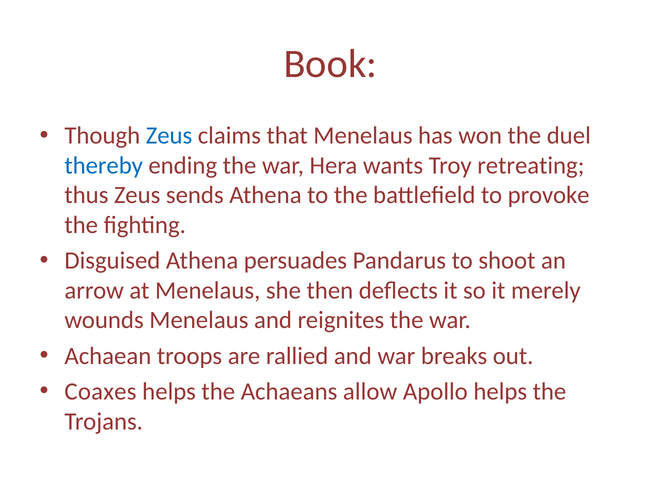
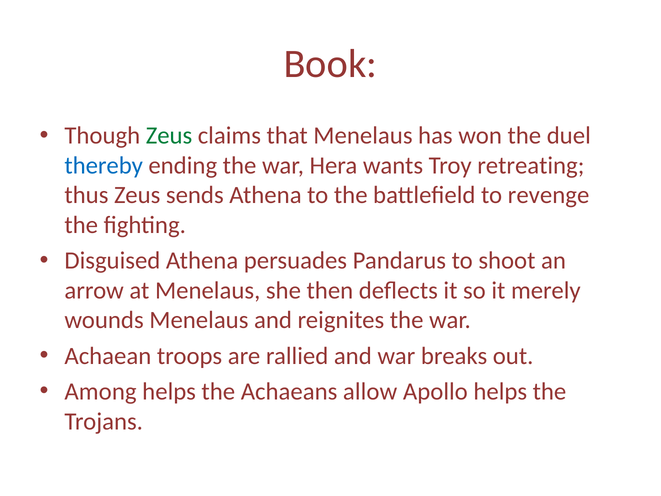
Zeus at (169, 136) colour: blue -> green
provoke: provoke -> revenge
Coaxes: Coaxes -> Among
